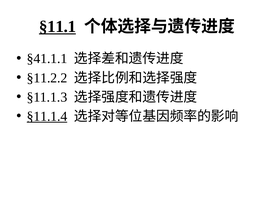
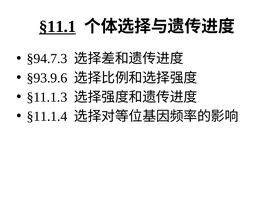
§41.1.1: §41.1.1 -> §94.7.3
§11.2.2: §11.2.2 -> §93.9.6
§11.1.4 underline: present -> none
